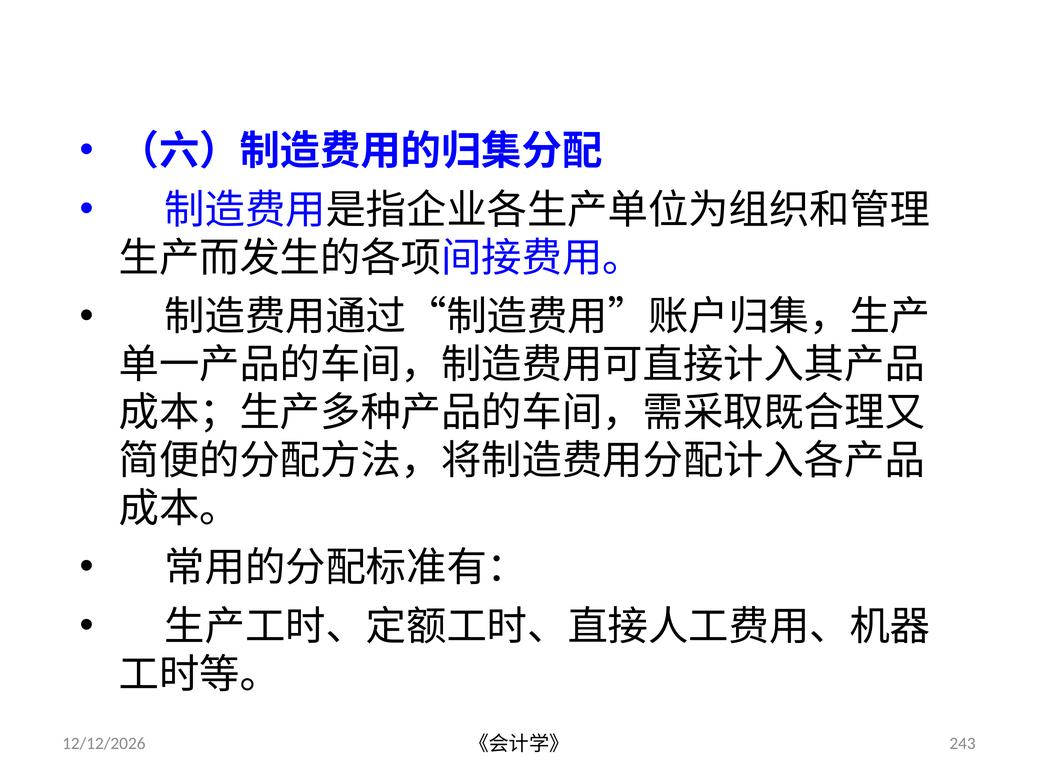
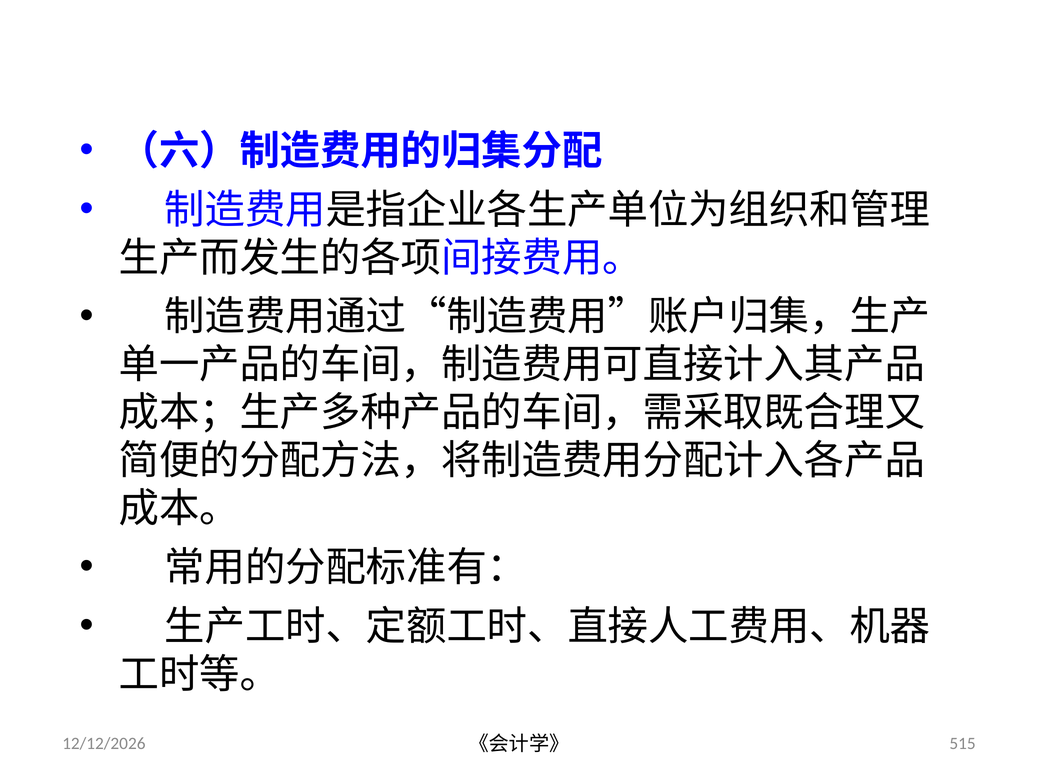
243: 243 -> 515
